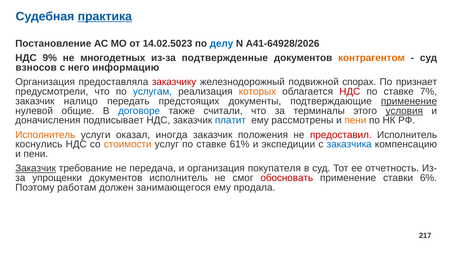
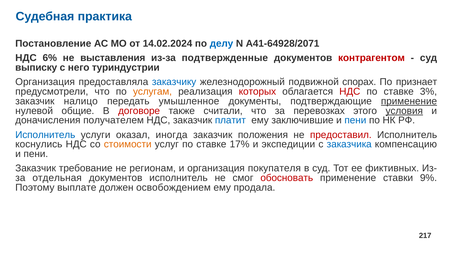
практика underline: present -> none
14.02.5023: 14.02.5023 -> 14.02.2024
А41-64928/2026: А41-64928/2026 -> А41-64928/2071
9%: 9% -> 6%
многодетных: многодетных -> выставления
контрагентом colour: orange -> red
взносов: взносов -> выписку
информацию: информацию -> туриндустрии
заказчику colour: red -> blue
услугам colour: blue -> orange
которых colour: orange -> red
7%: 7% -> 3%
предстоящих: предстоящих -> умышленное
договоре colour: blue -> red
терминалы: терминалы -> перевозках
подписывает: подписывает -> получателем
рассмотрены: рассмотрены -> заключившие
пени at (355, 120) colour: orange -> blue
Исполнитель at (45, 135) colour: orange -> blue
61%: 61% -> 17%
Заказчик at (36, 169) underline: present -> none
передача: передача -> регионам
отчетность: отчетность -> фиктивных
упрощенки: упрощенки -> отдельная
6%: 6% -> 9%
работам: работам -> выплате
занимающегося: занимающегося -> освобождением
